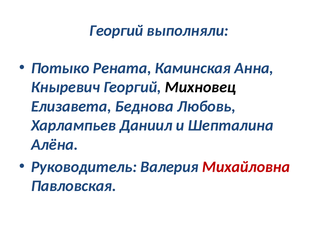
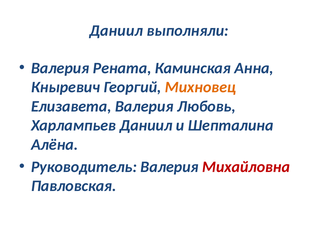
Георгий at (116, 31): Георгий -> Даниил
Потыко at (60, 68): Потыко -> Валерия
Михновец colour: black -> orange
Елизавета Беднова: Беднова -> Валерия
